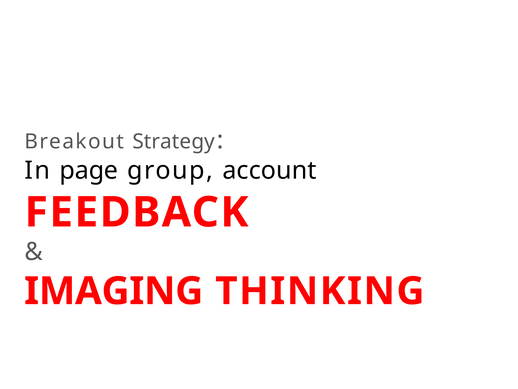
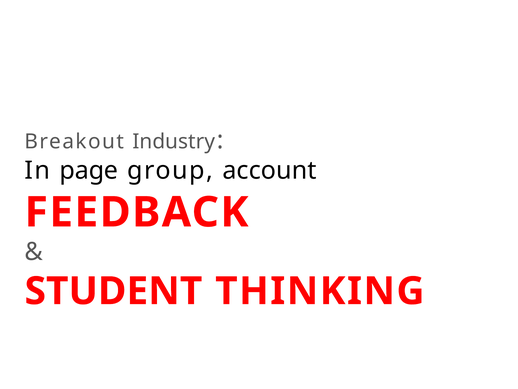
Strategy: Strategy -> Industry
IMAGING: IMAGING -> STUDENT
